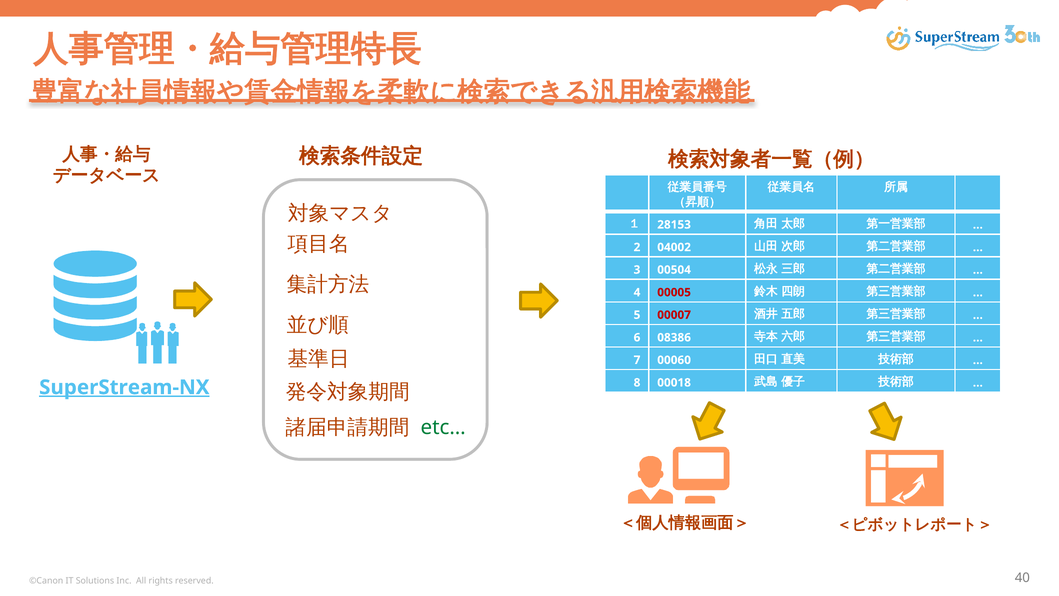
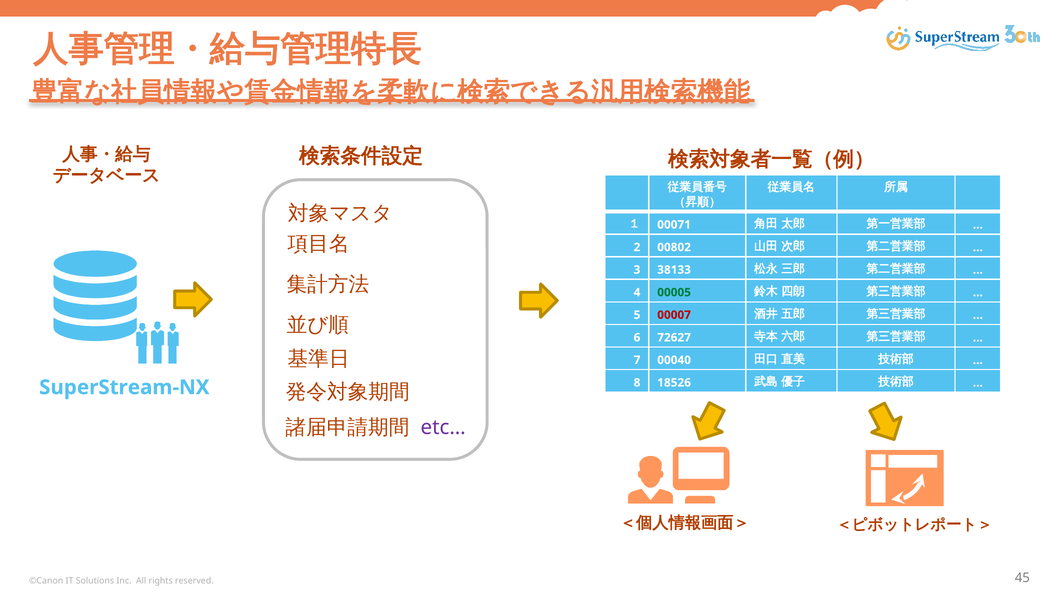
28153: 28153 -> 00071
04002: 04002 -> 00802
00504: 00504 -> 38133
00005 colour: red -> green
08386: 08386 -> 72627
00060: 00060 -> 00040
00018: 00018 -> 18526
SuperStream-NX underline: present -> none
etc… colour: green -> purple
40: 40 -> 45
